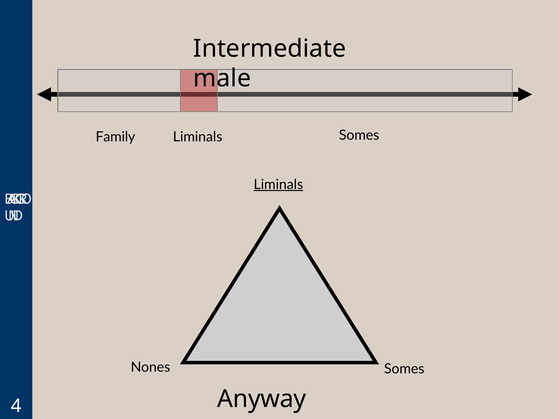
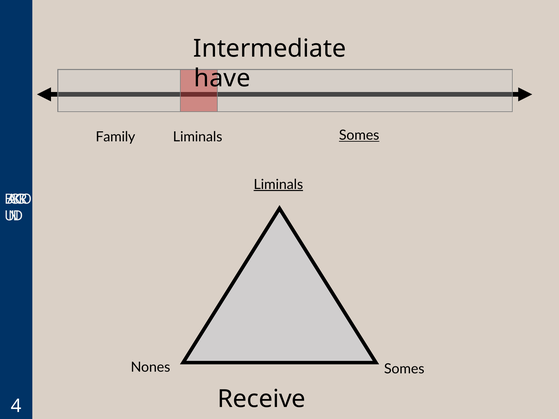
male: male -> have
Somes at (359, 135) underline: none -> present
Anyway: Anyway -> Receive
